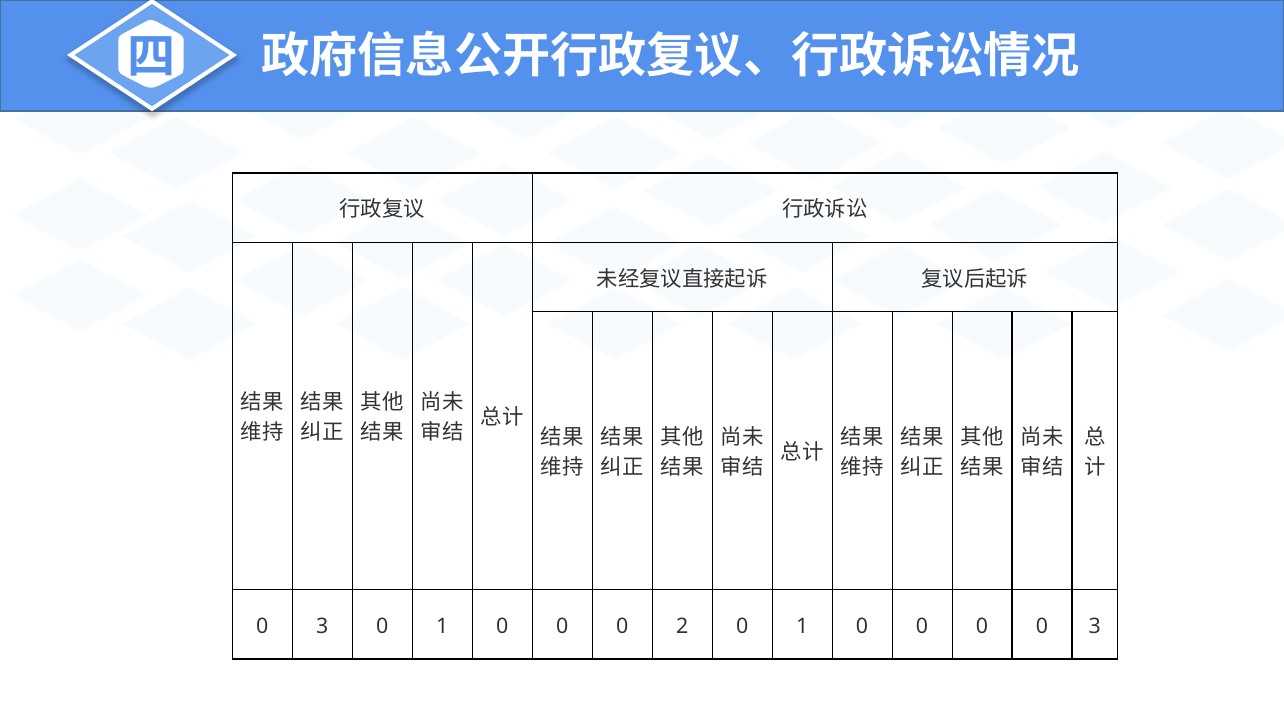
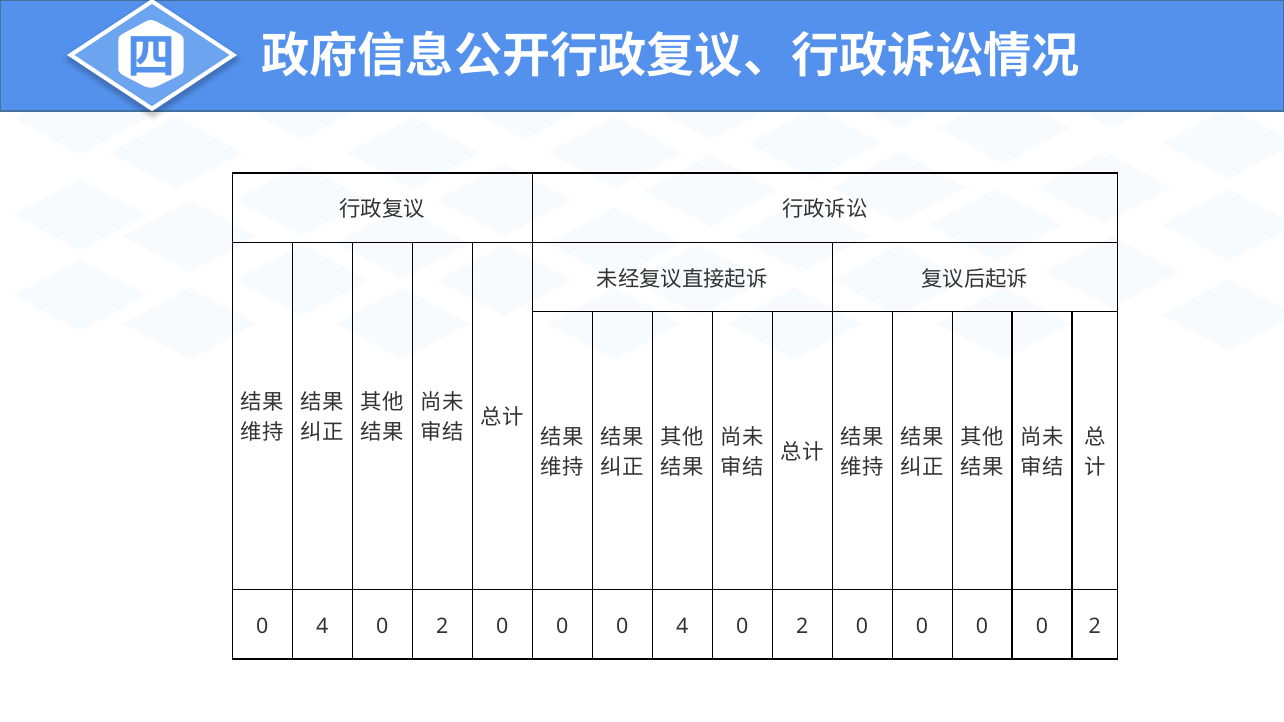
3 at (322, 626): 3 -> 4
1 at (442, 626): 1 -> 2
0 0 2: 2 -> 4
1 at (802, 626): 1 -> 2
0 0 3: 3 -> 2
